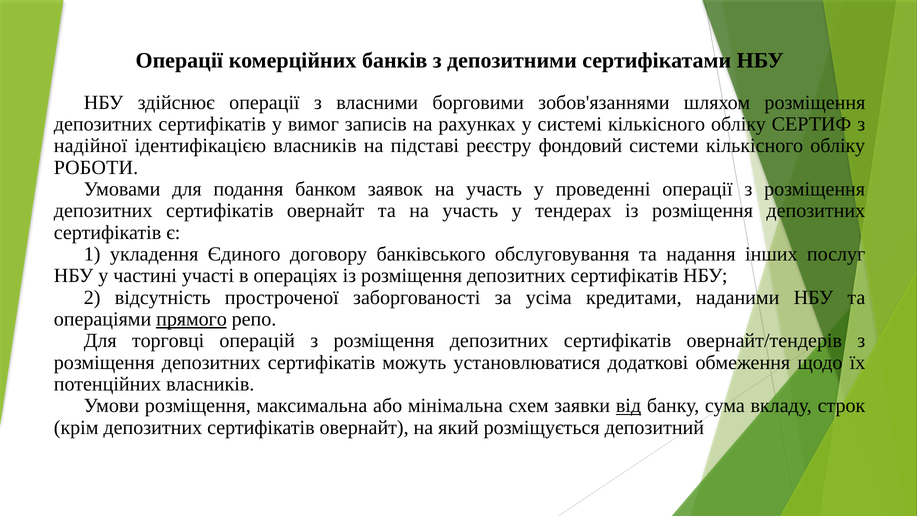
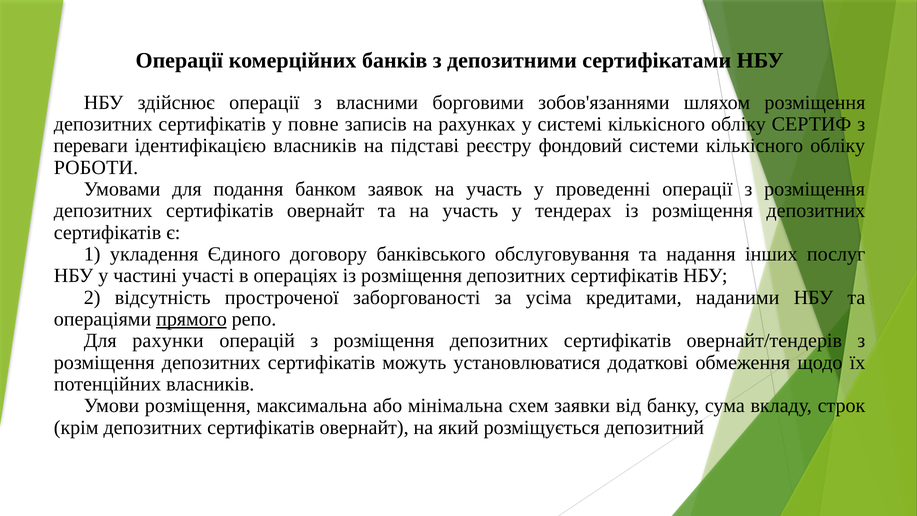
вимог: вимог -> повне
надійної: надійної -> переваги
торговці: торговці -> рахунки
від underline: present -> none
